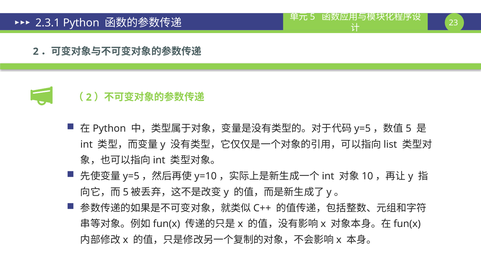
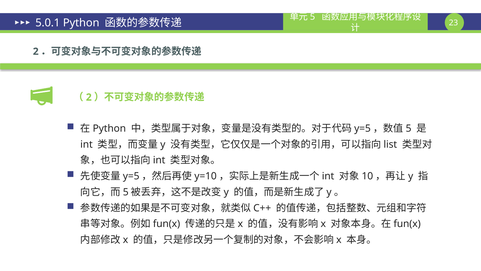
2.3.1: 2.3.1 -> 5.0.1
